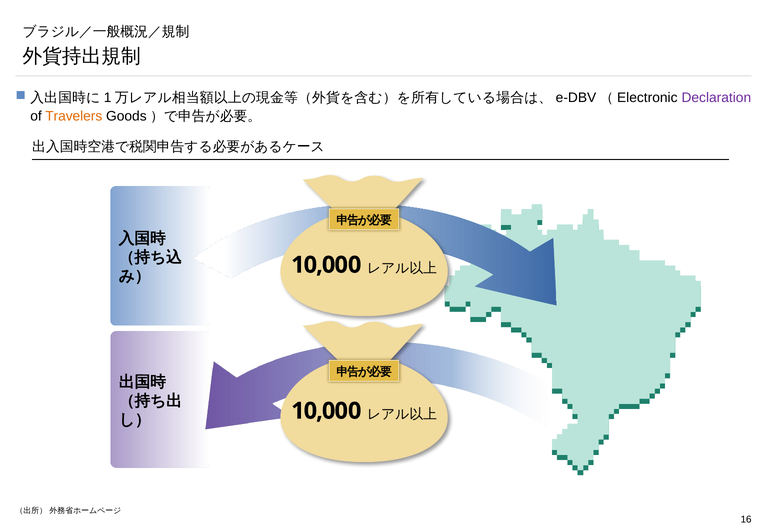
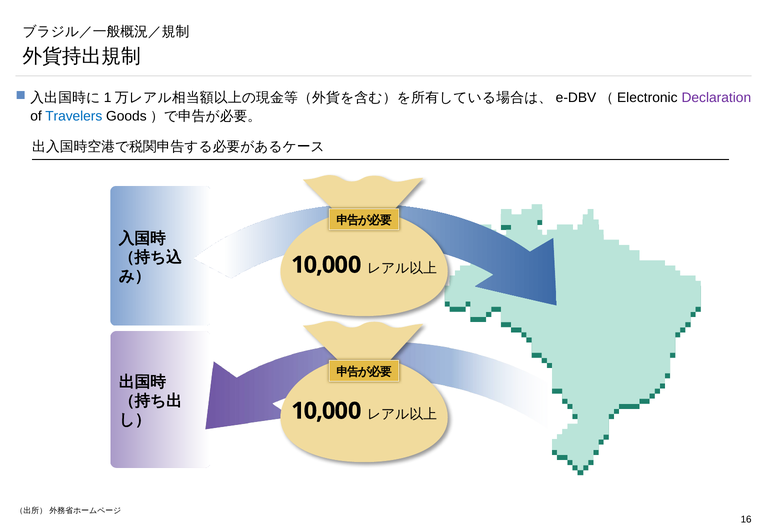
Travelers colour: orange -> blue
